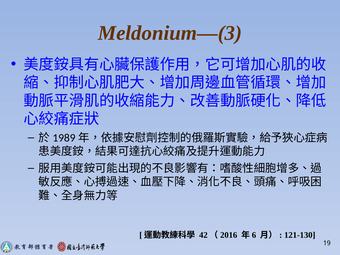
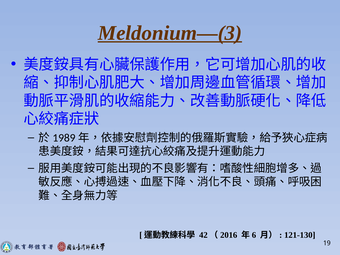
Meldonium—(3 underline: none -> present
